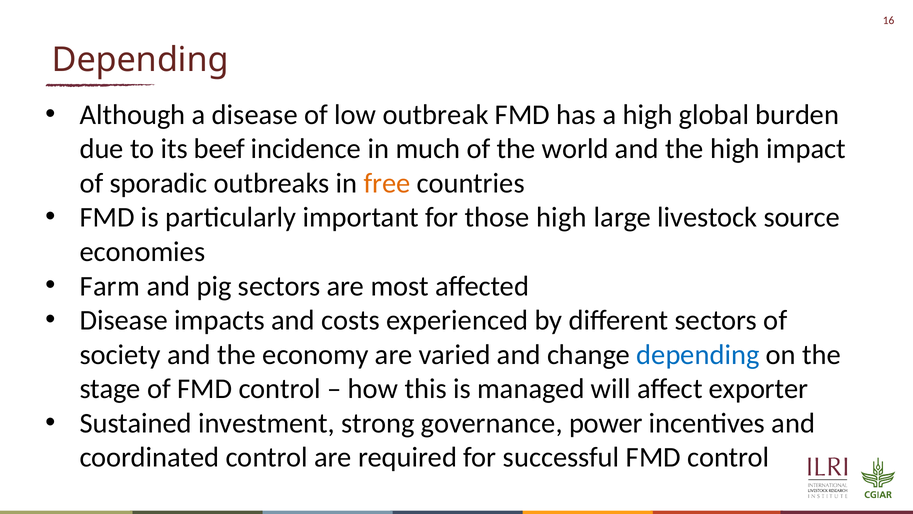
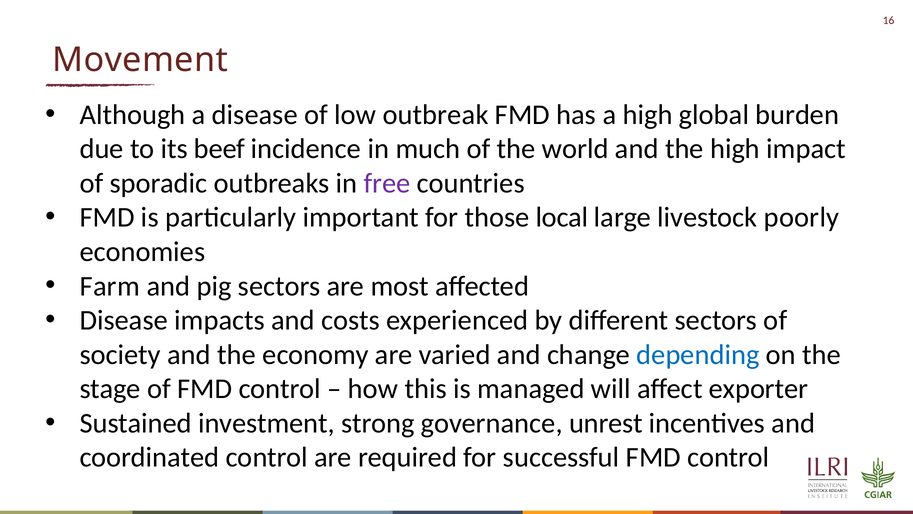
Depending at (140, 60): Depending -> Movement
free colour: orange -> purple
those high: high -> local
source: source -> poorly
power: power -> unrest
